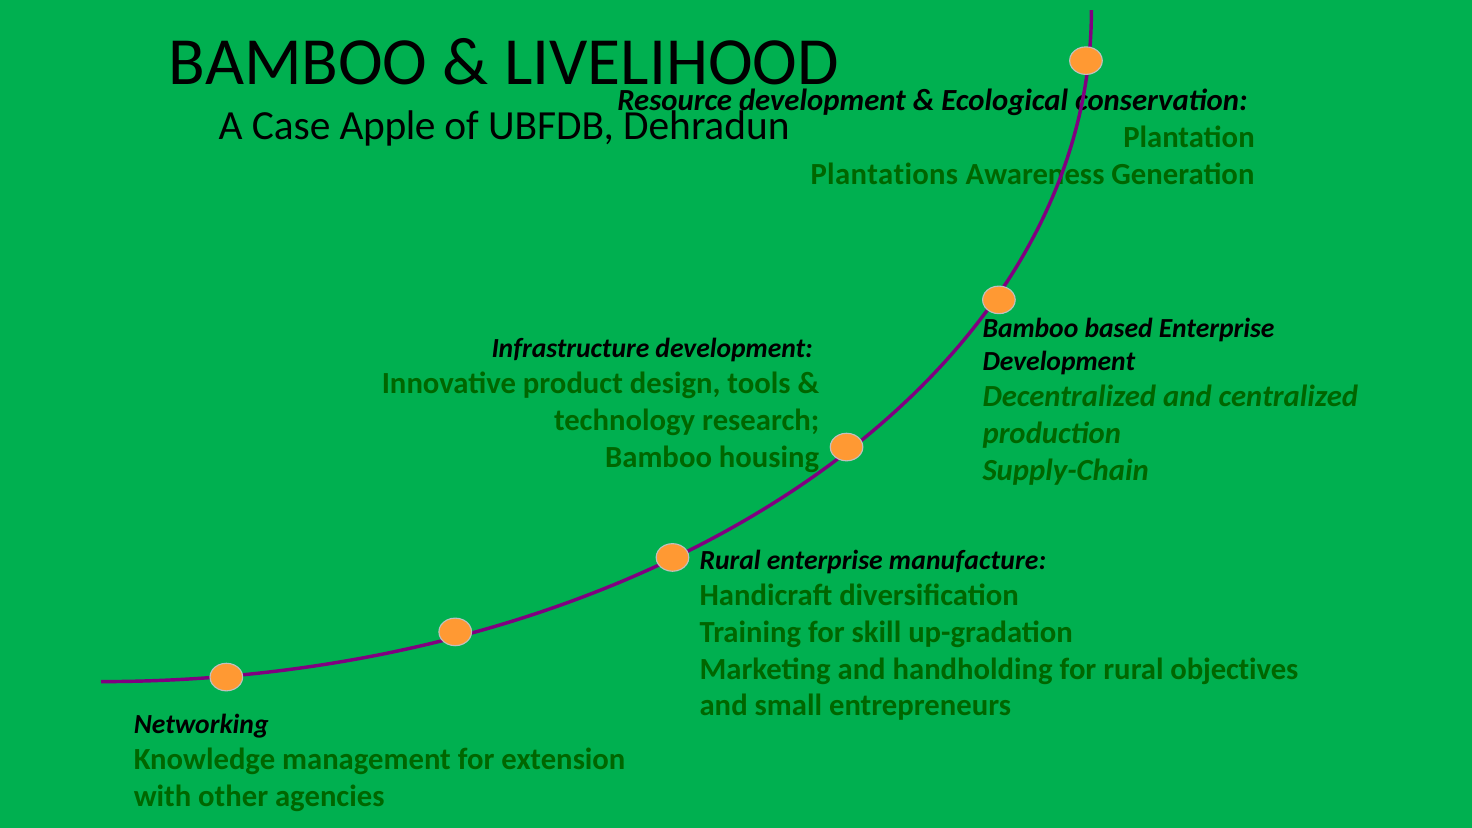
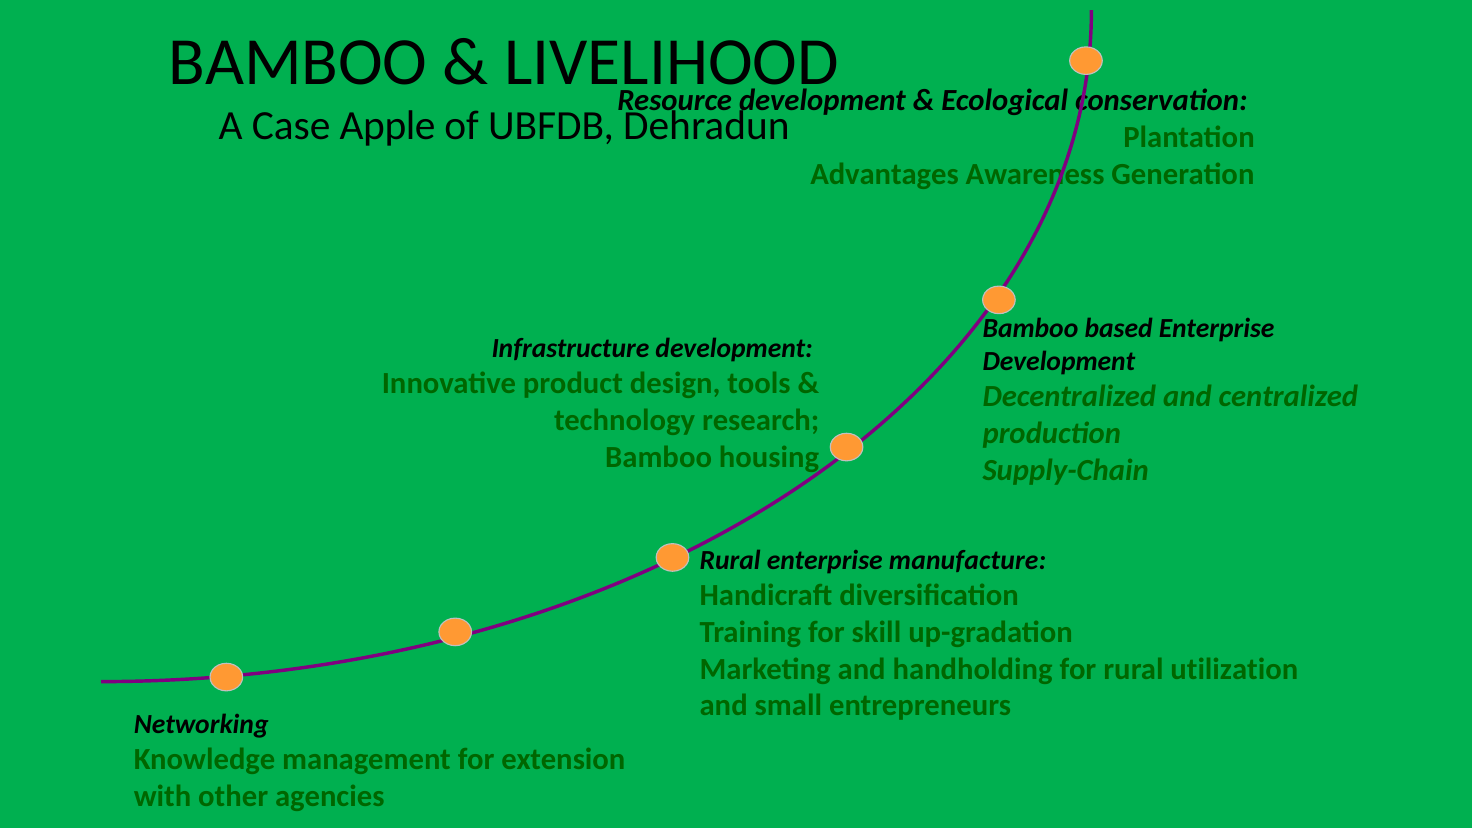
Plantations: Plantations -> Advantages
objectives: objectives -> utilization
